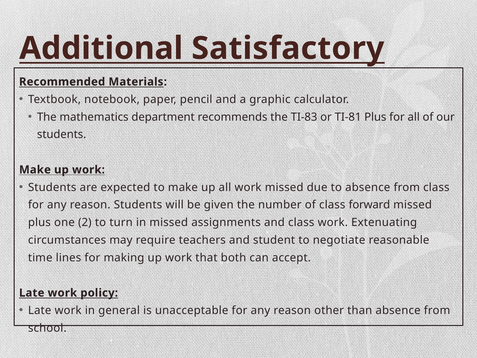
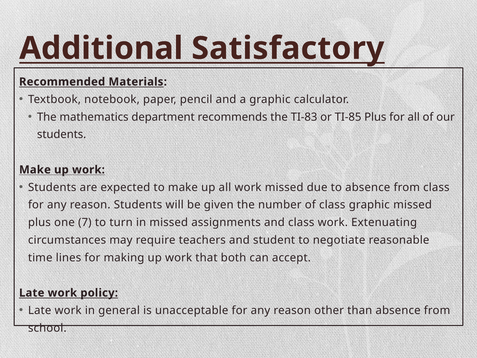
TI-81: TI-81 -> TI-85
class forward: forward -> graphic
2: 2 -> 7
